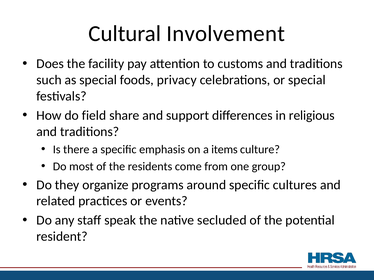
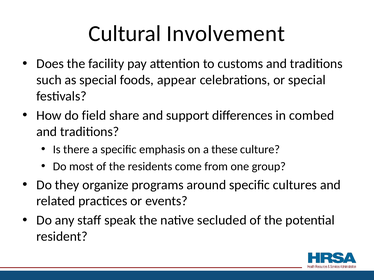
privacy: privacy -> appear
religious: religious -> combed
items: items -> these
